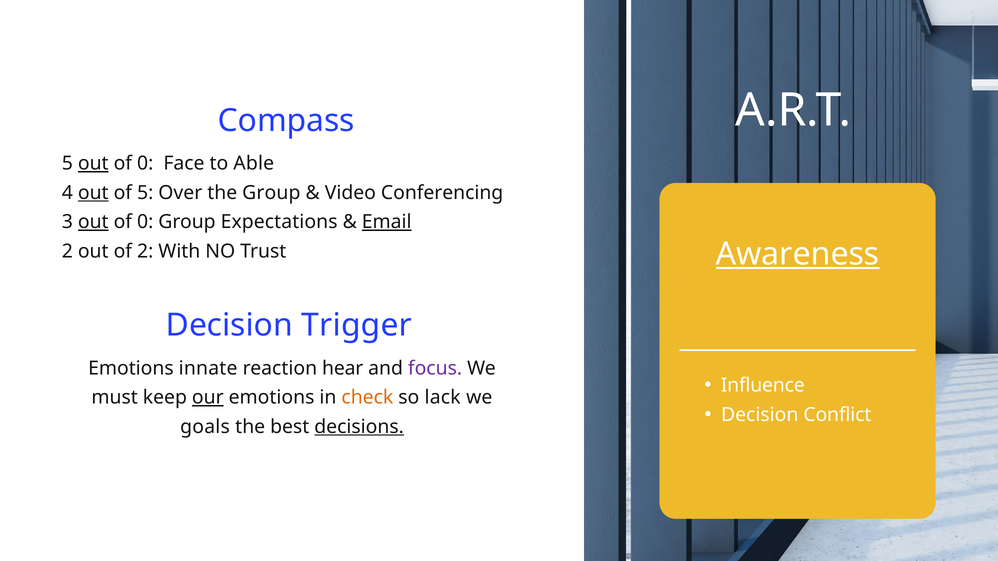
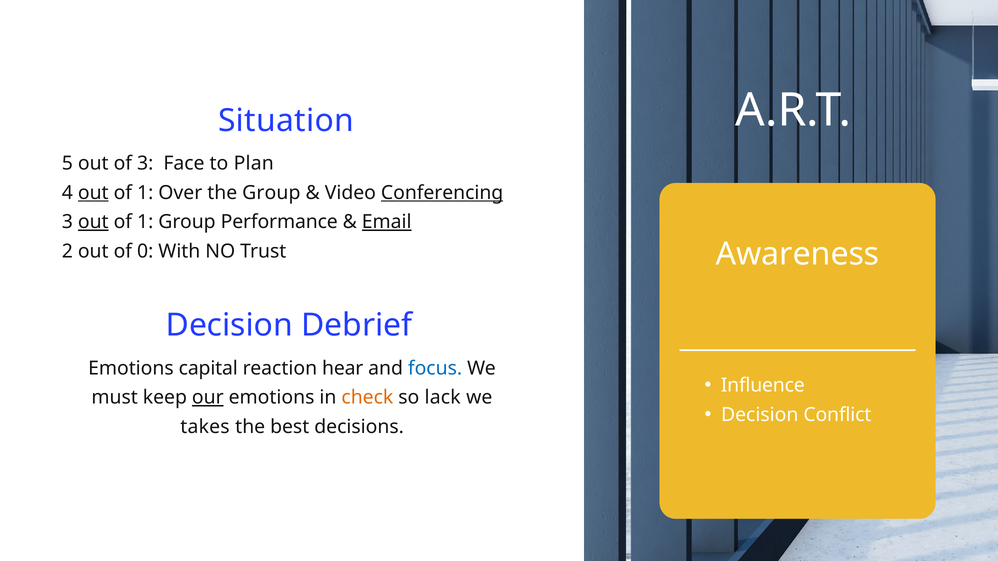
Compass: Compass -> Situation
out at (93, 163) underline: present -> none
0 at (145, 163): 0 -> 3
Able: Able -> Plan
5 at (145, 193): 5 -> 1
Conferencing underline: none -> present
0 at (145, 222): 0 -> 1
Expectations: Expectations -> Performance
Awareness underline: present -> none
of 2: 2 -> 0
Trigger: Trigger -> Debrief
innate: innate -> capital
focus colour: purple -> blue
goals: goals -> takes
decisions underline: present -> none
